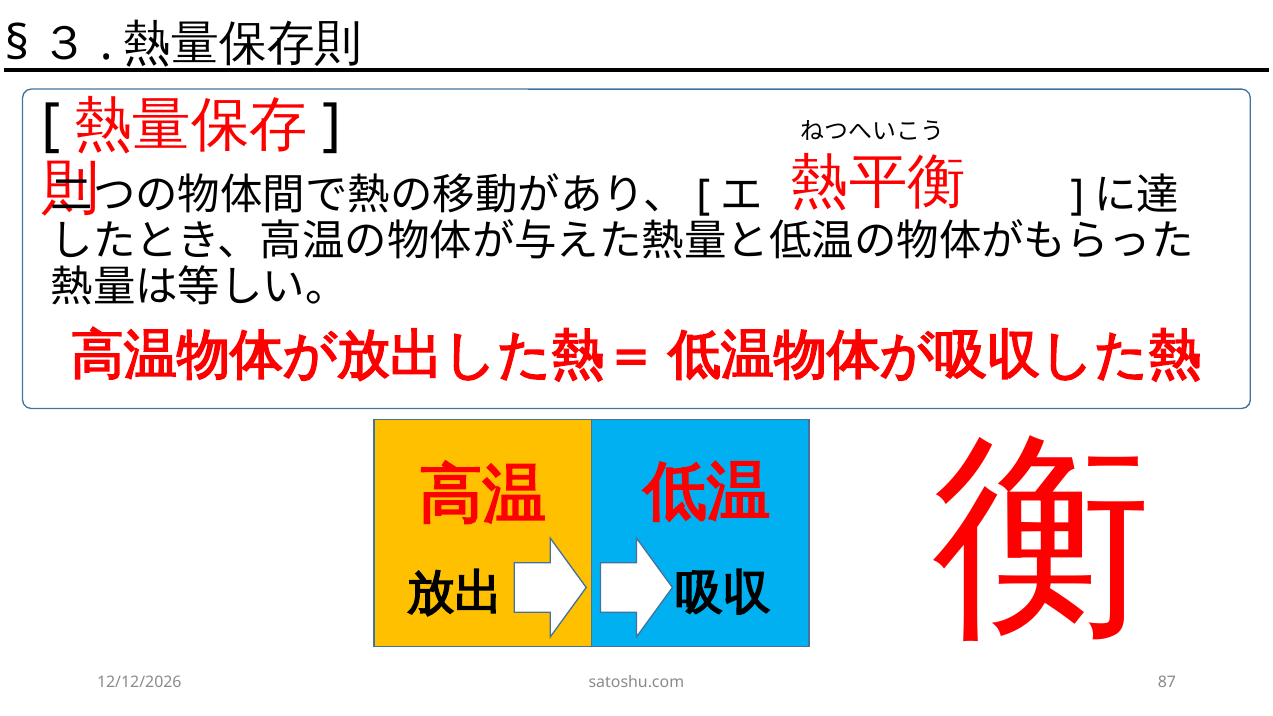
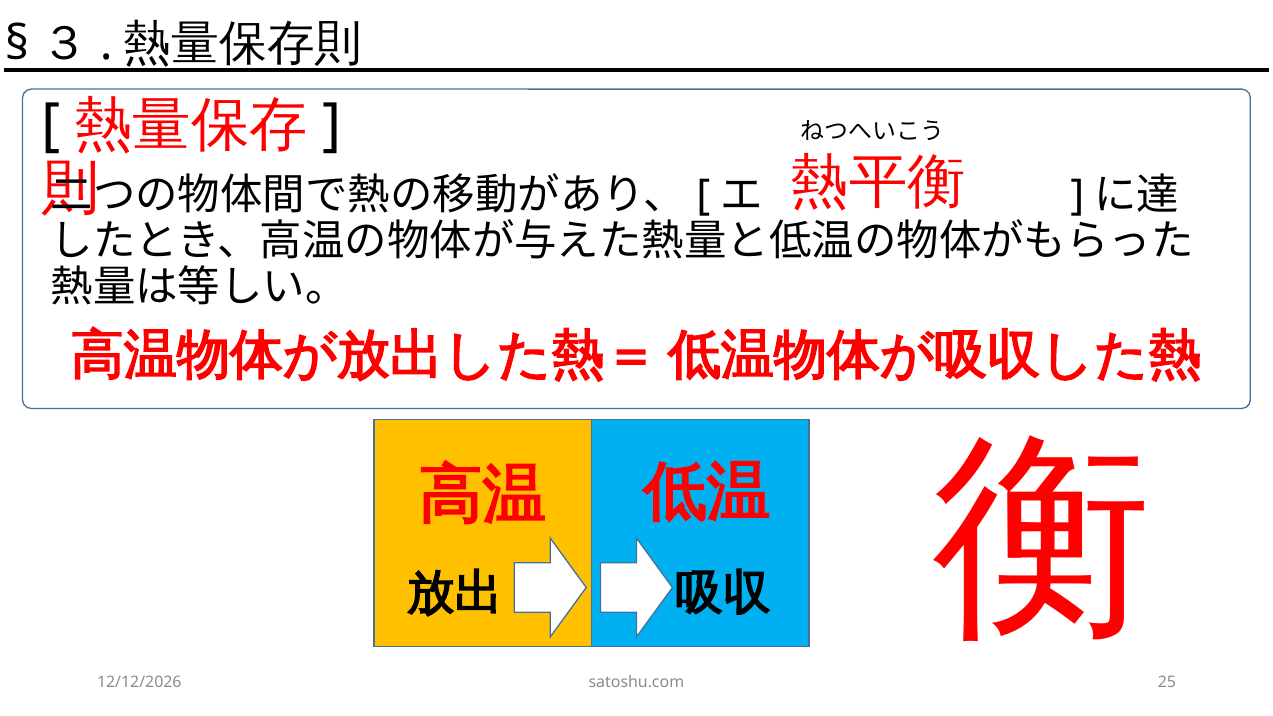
87: 87 -> 25
